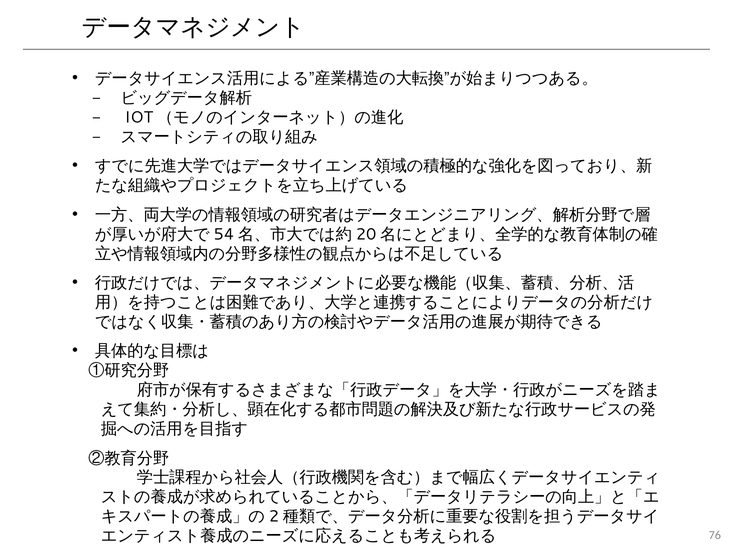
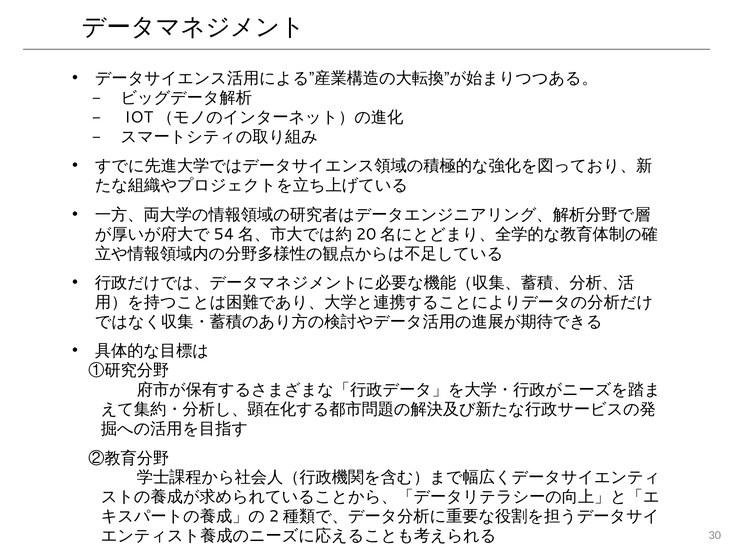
76: 76 -> 30
